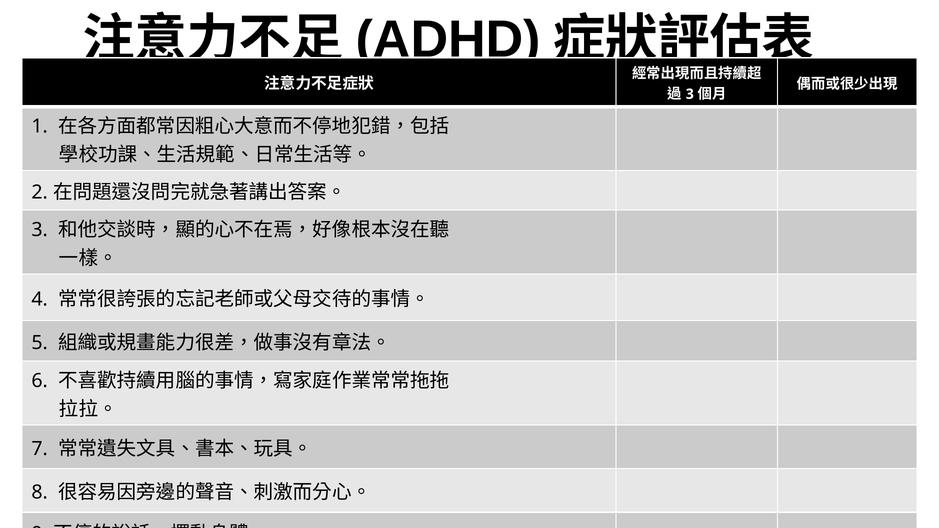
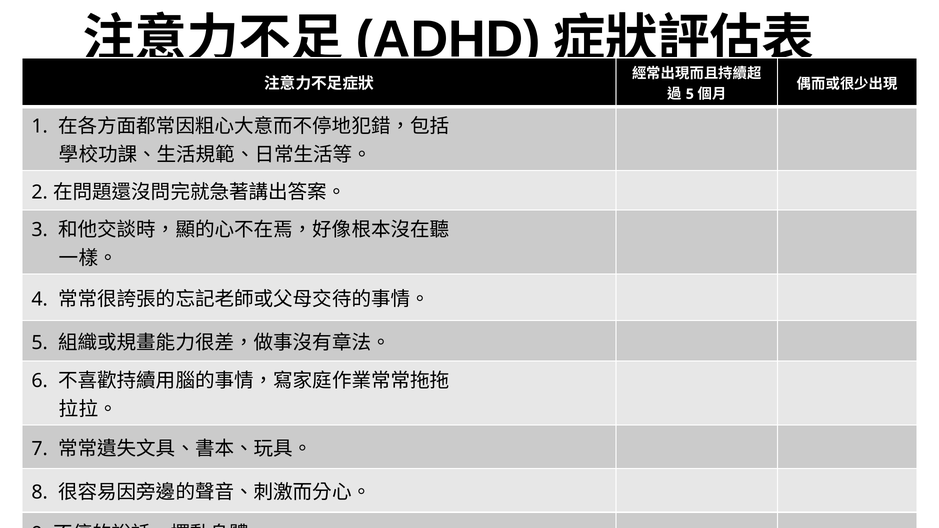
3 at (690, 94): 3 -> 5
